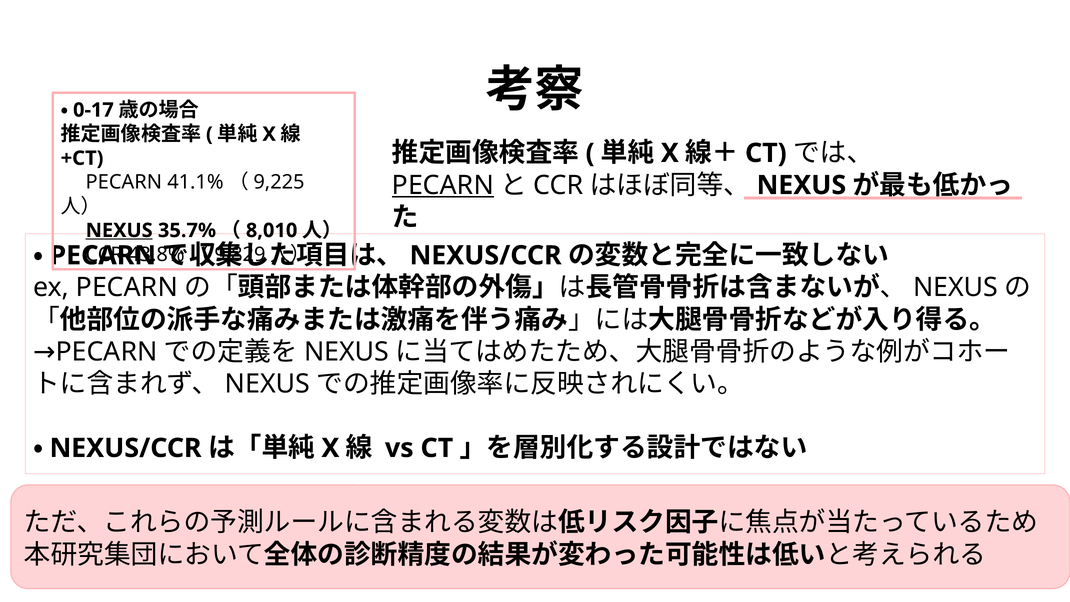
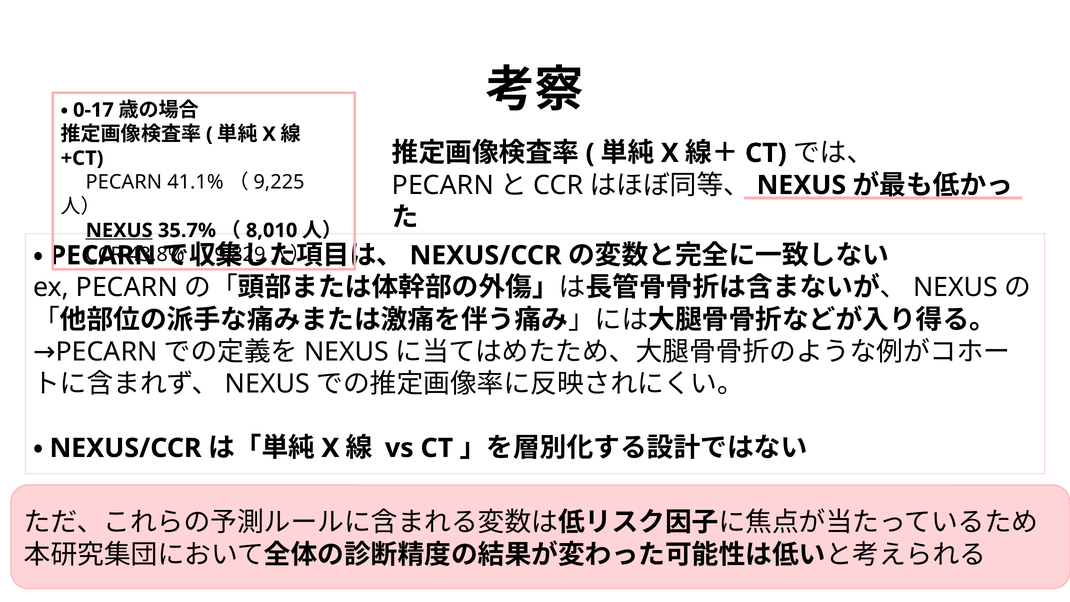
PECARN at (443, 185) underline: present -> none
